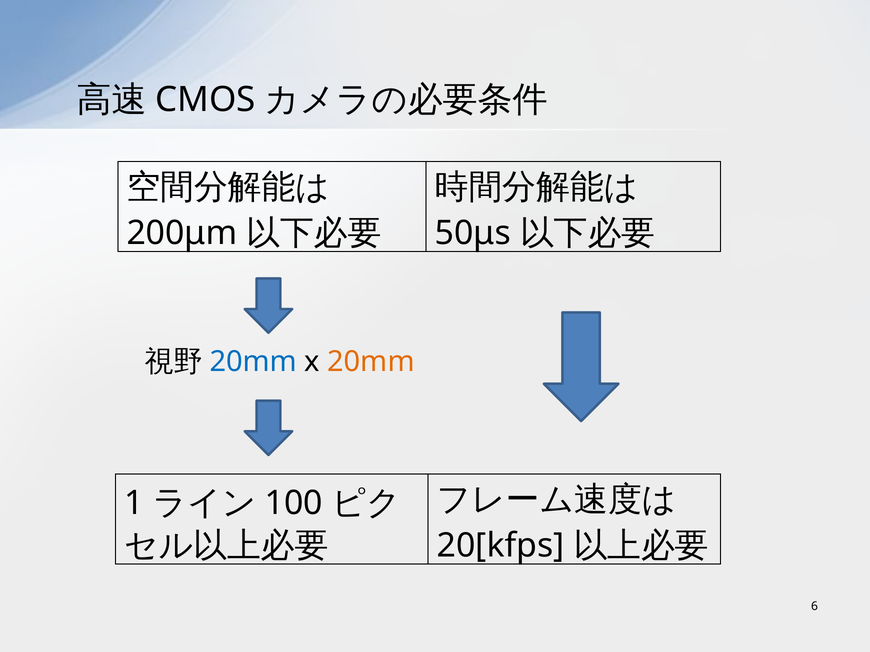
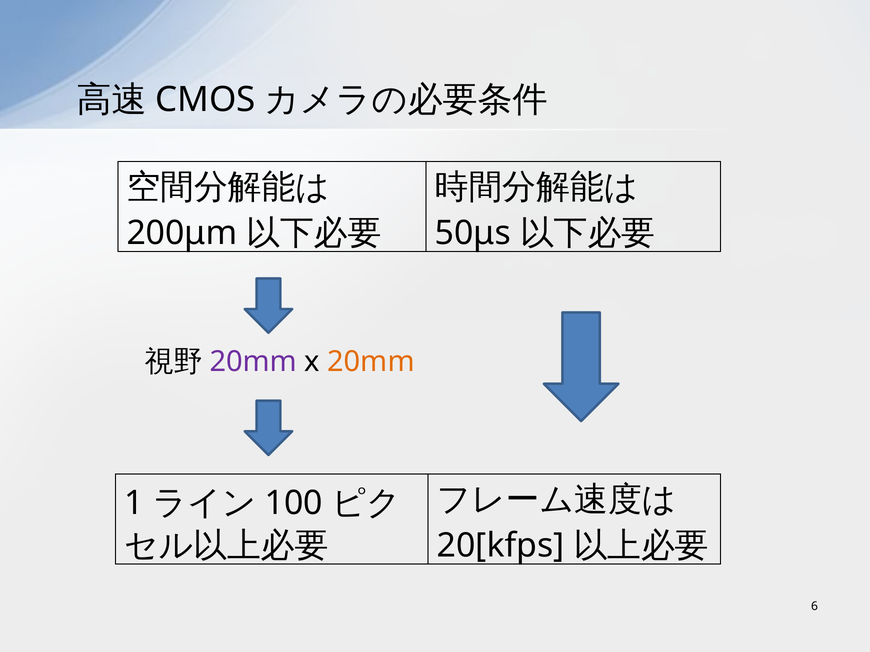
20mm at (253, 362) colour: blue -> purple
